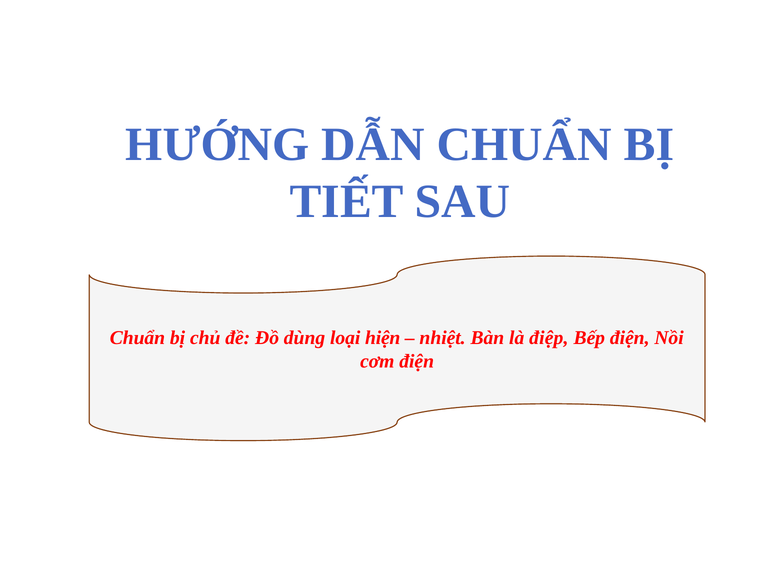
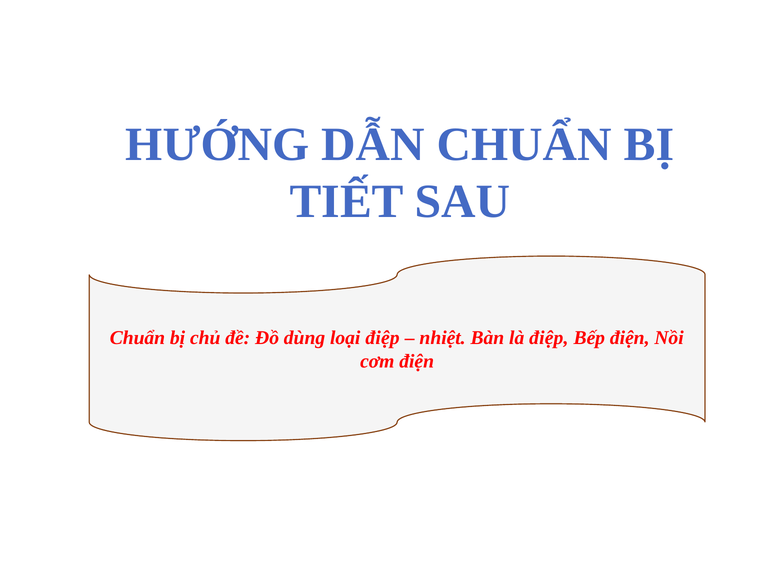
loại hiện: hiện -> điệp
